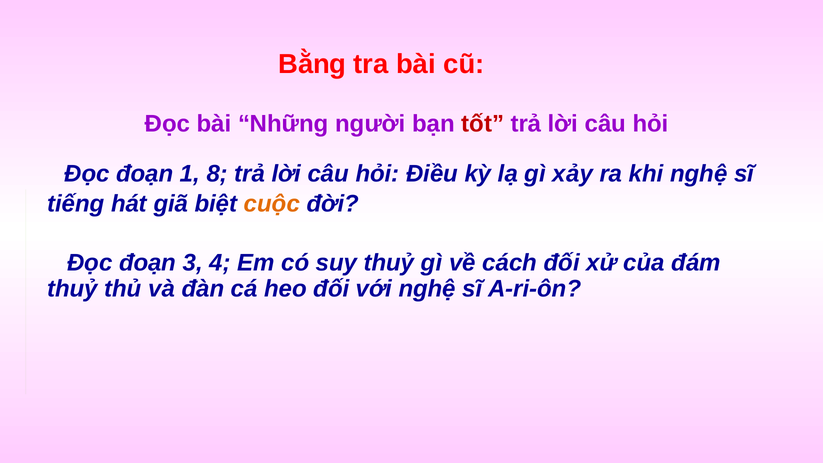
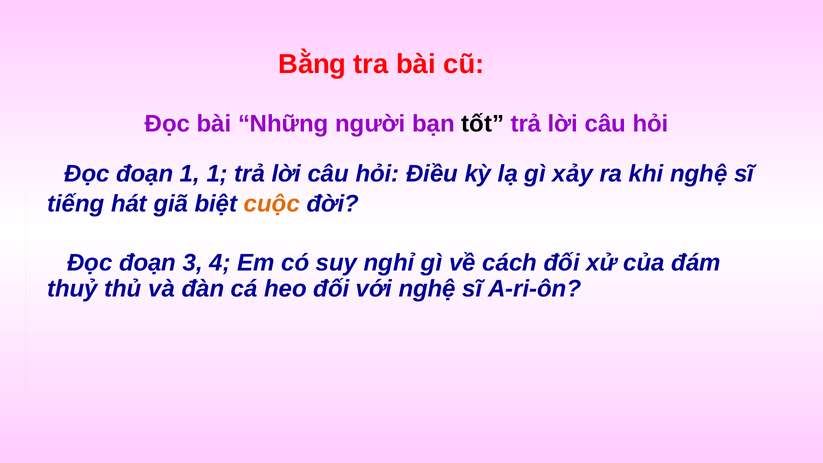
tốt colour: red -> black
1 8: 8 -> 1
suy thuỷ: thuỷ -> nghỉ
